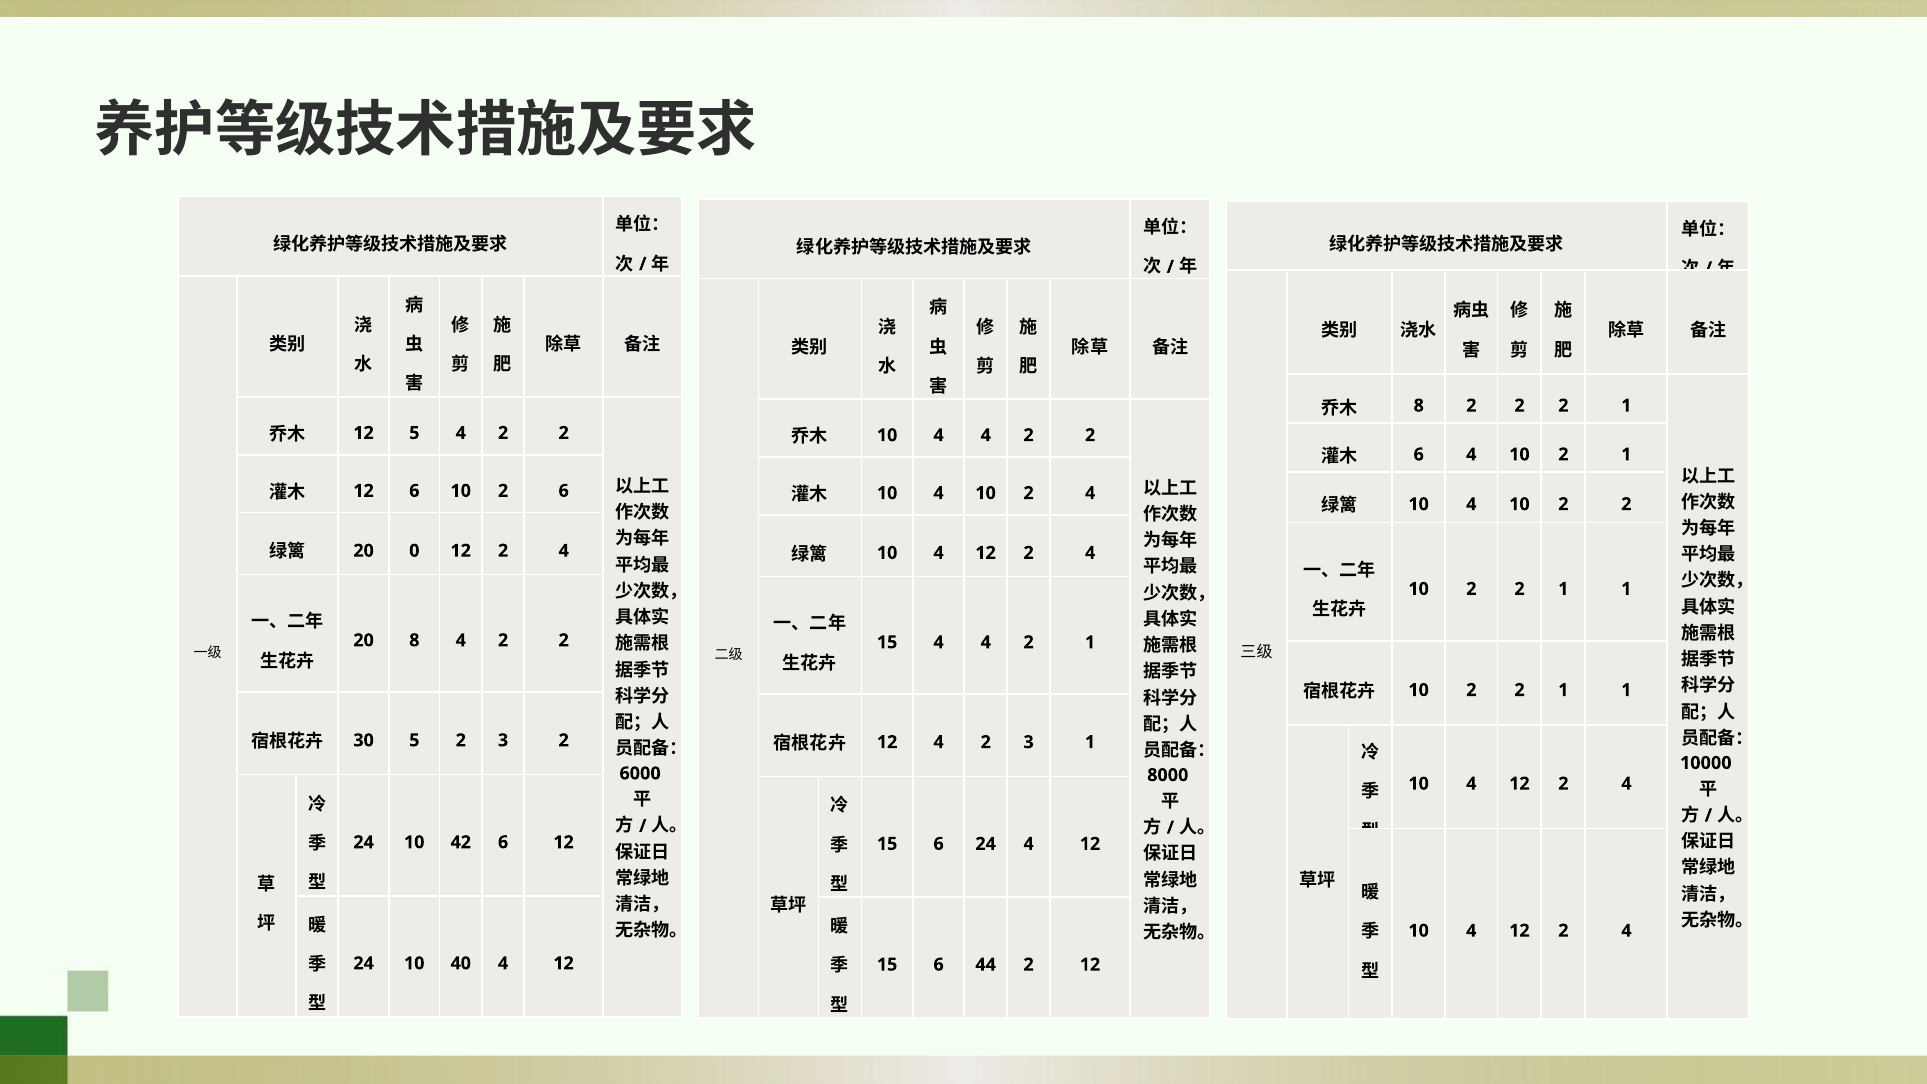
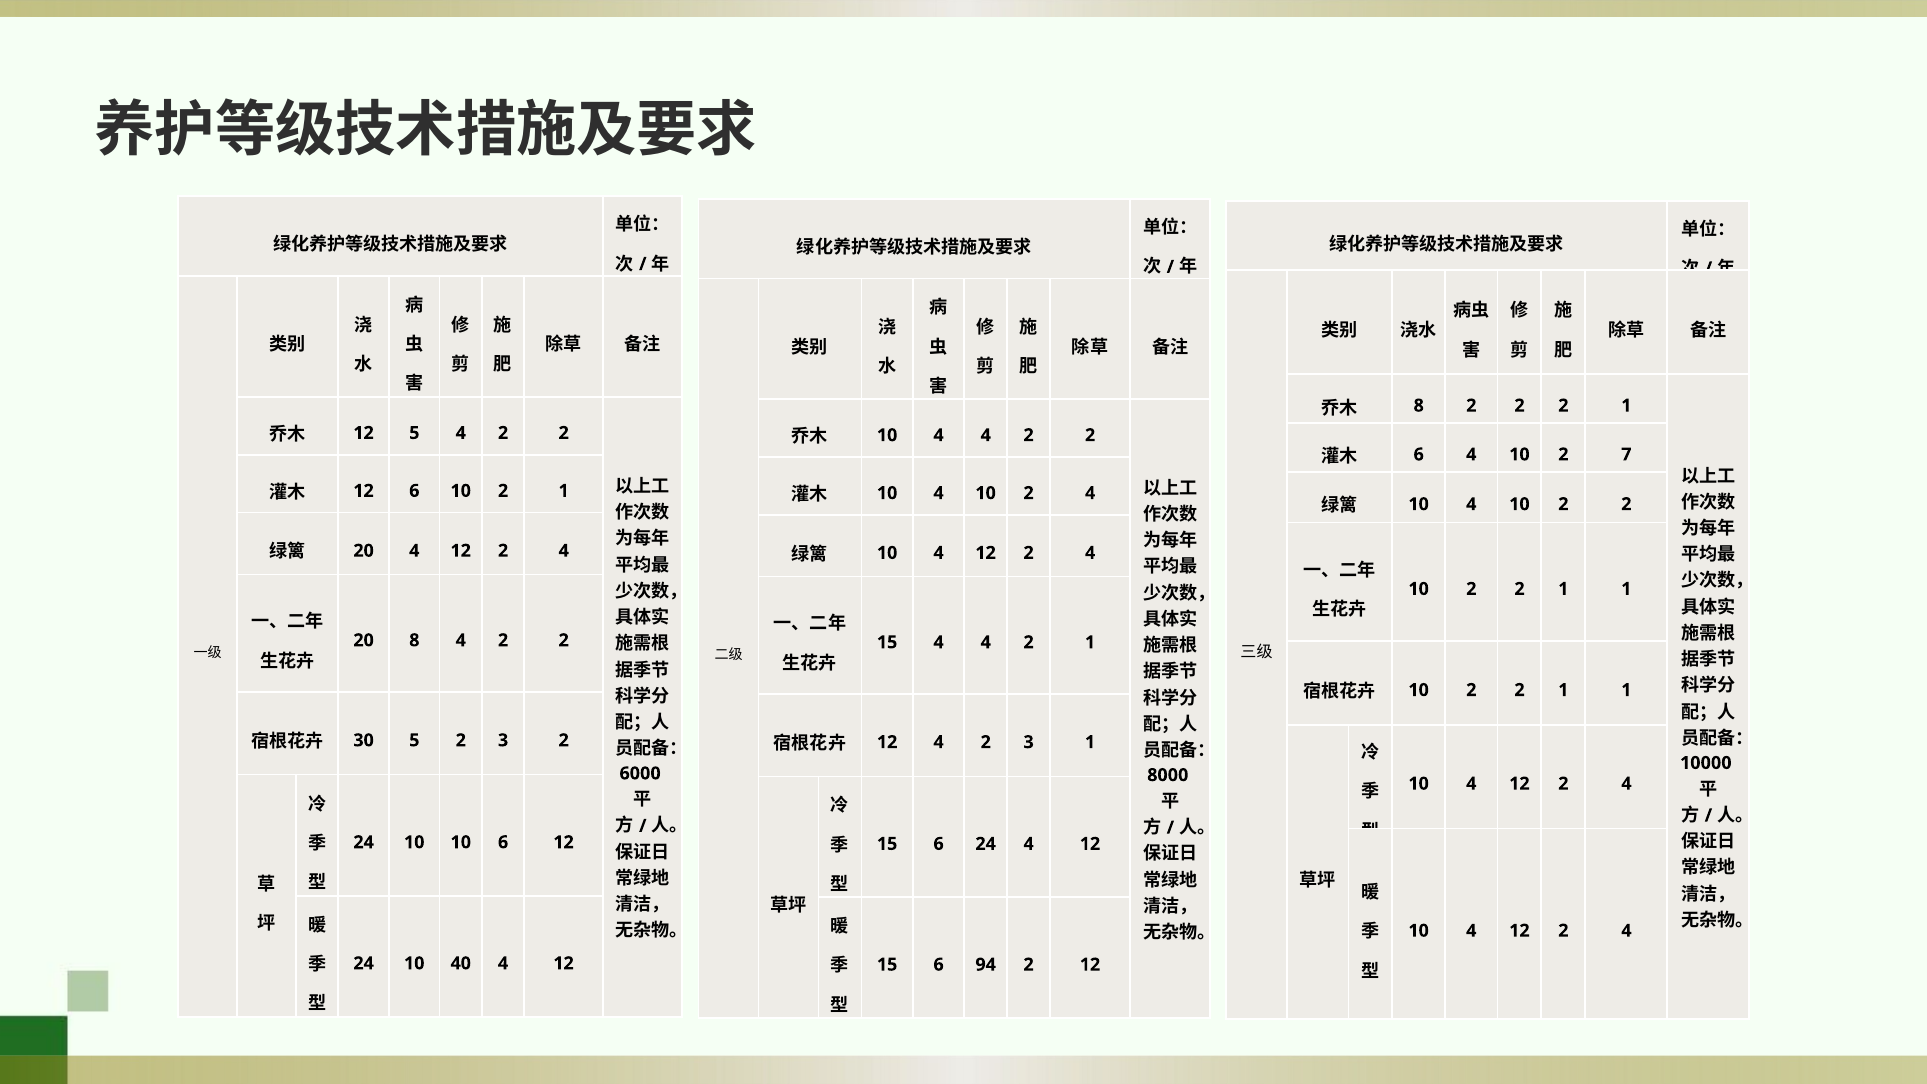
10 2 1: 1 -> 7
10 2 6: 6 -> 1
20 0: 0 -> 4
10 42: 42 -> 10
44: 44 -> 94
